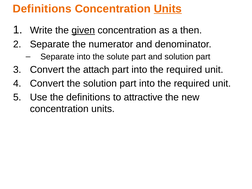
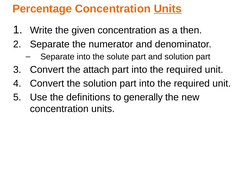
Definitions at (42, 9): Definitions -> Percentage
given underline: present -> none
attractive: attractive -> generally
